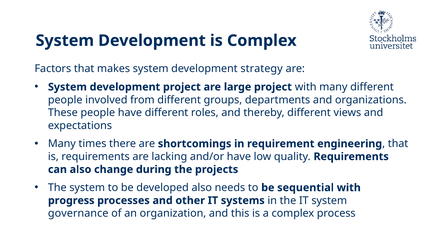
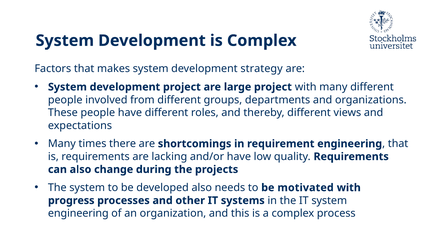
sequential: sequential -> motivated
governance at (78, 214): governance -> engineering
